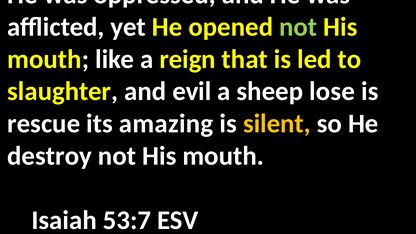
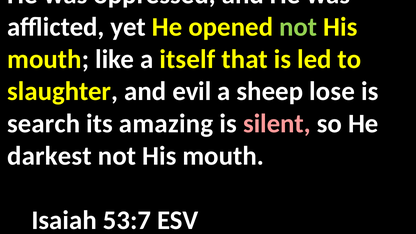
reign: reign -> itself
rescue: rescue -> search
silent colour: yellow -> pink
destroy: destroy -> darkest
